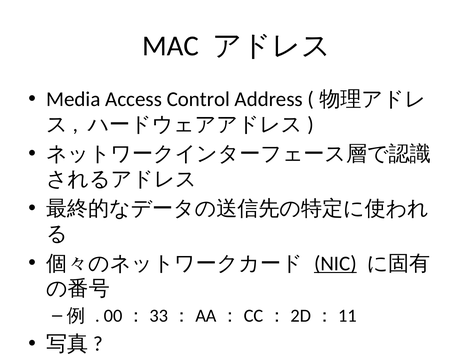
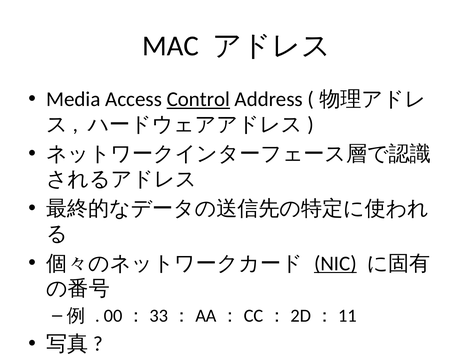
Control underline: none -> present
